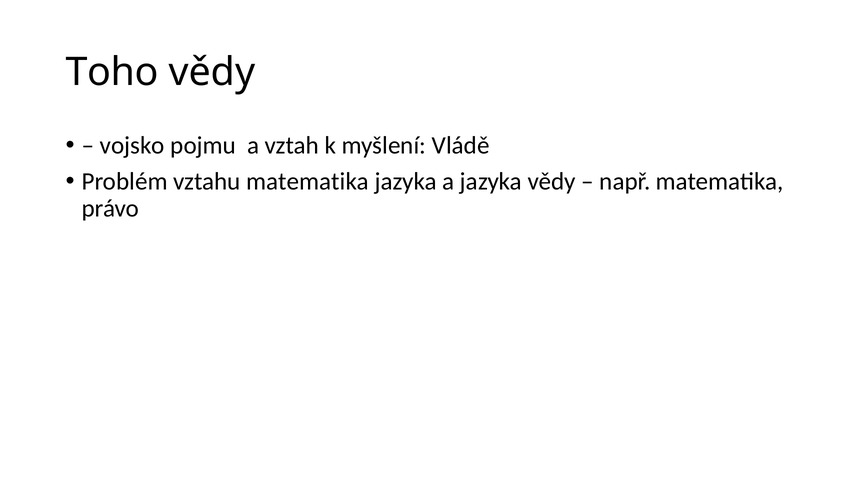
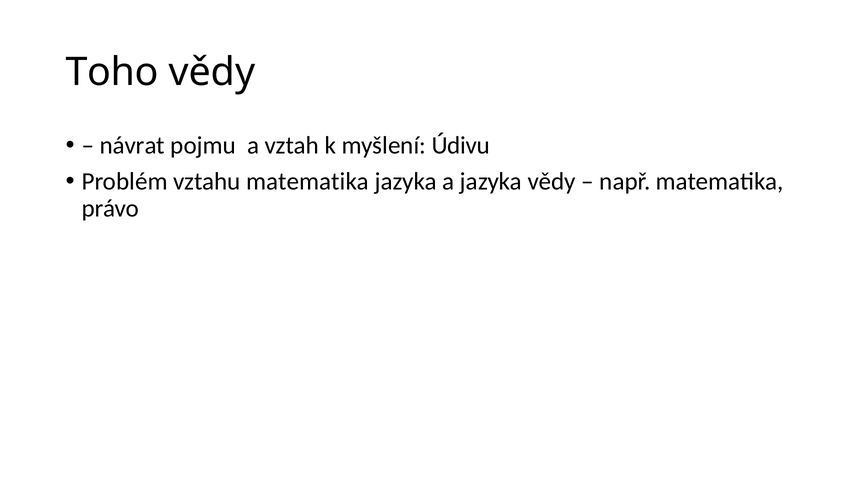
vojsko: vojsko -> návrat
Vládě: Vládě -> Údivu
